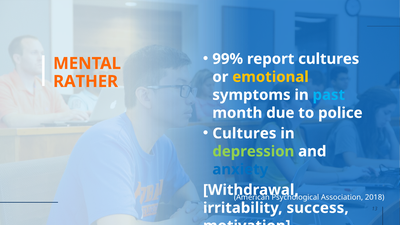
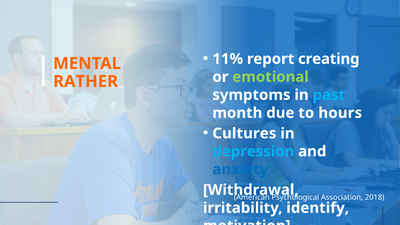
99%: 99% -> 11%
report cultures: cultures -> creating
emotional colour: yellow -> light green
police: police -> hours
depression colour: light green -> light blue
success: success -> identify
